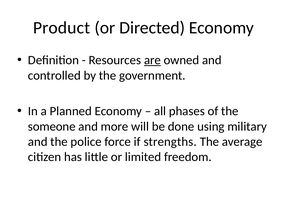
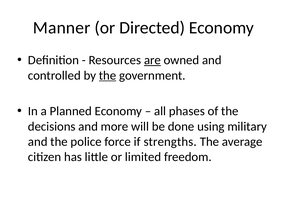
Product: Product -> Manner
the at (108, 76) underline: none -> present
someone: someone -> decisions
